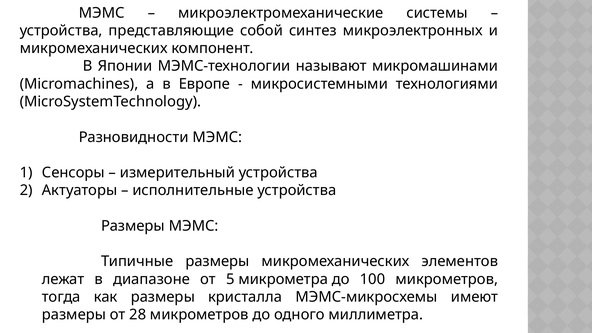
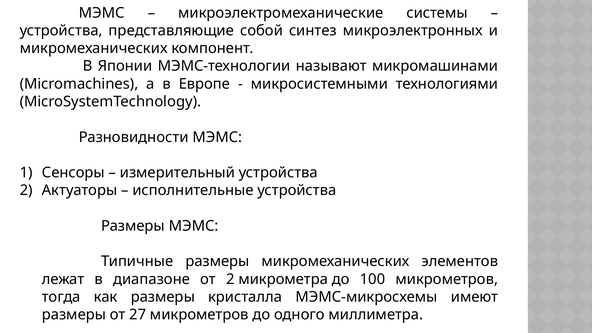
от 5: 5 -> 2
28: 28 -> 27
